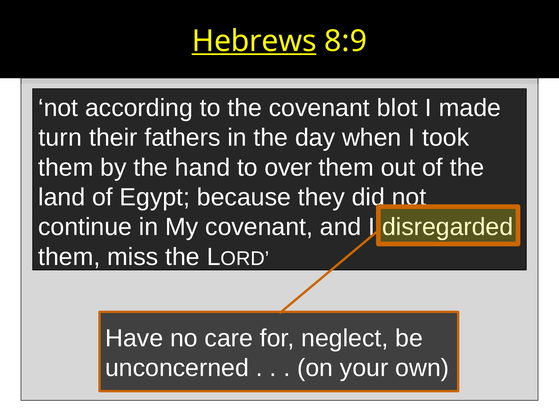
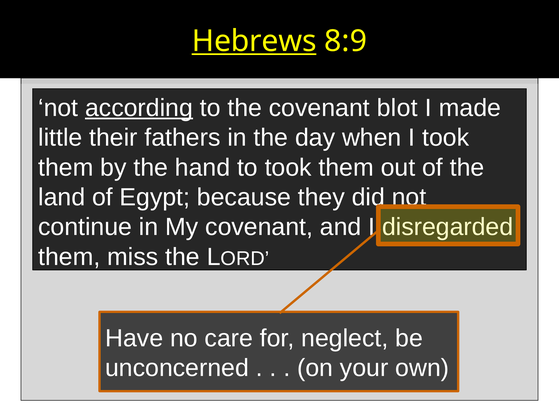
according underline: none -> present
turn: turn -> little
to over: over -> took
